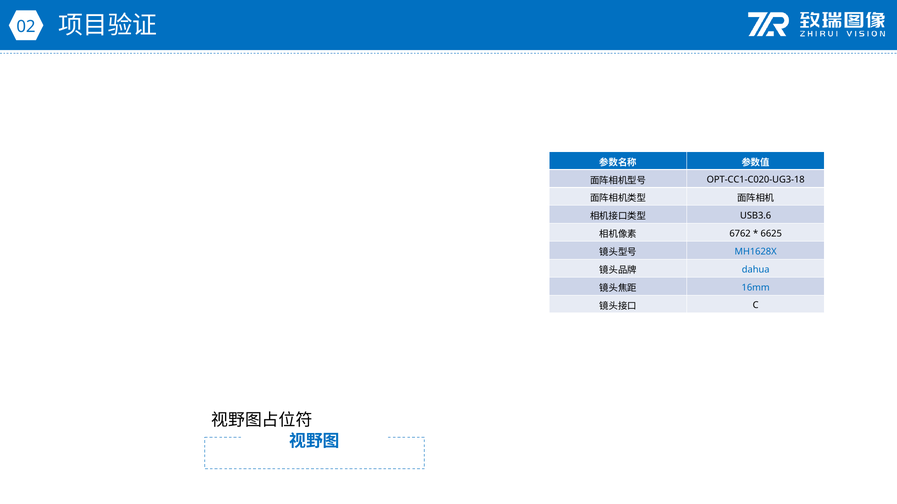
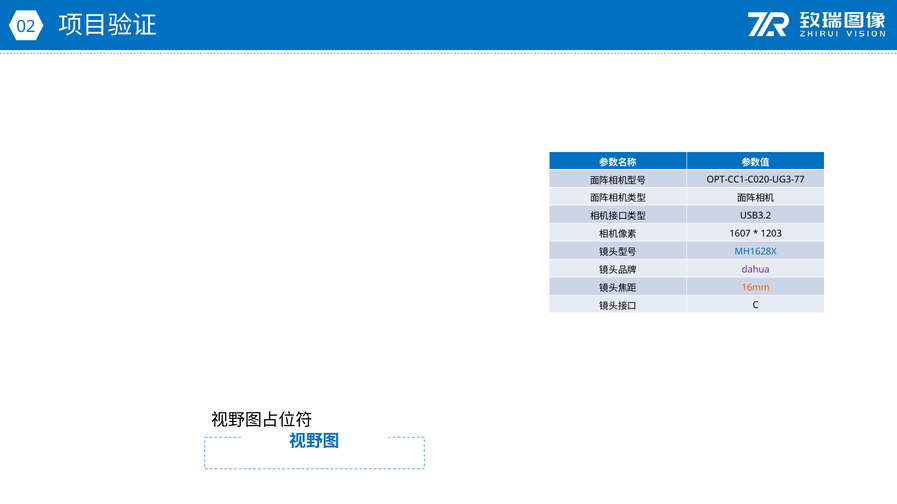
OPT-CC1-C020-UG3-18: OPT-CC1-C020-UG3-18 -> OPT-CC1-C020-UG3-77
USB3.6: USB3.6 -> USB3.2
6762: 6762 -> 1607
6625: 6625 -> 1203
dahua colour: blue -> purple
16mm colour: blue -> orange
